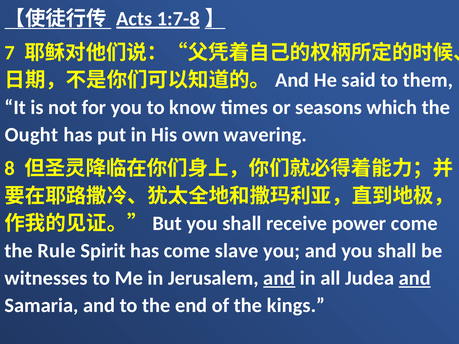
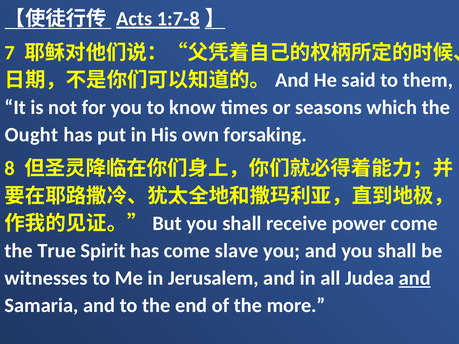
wavering: wavering -> forsaking
Rule: Rule -> True
and at (279, 278) underline: present -> none
kings: kings -> more
